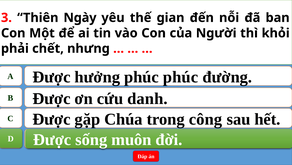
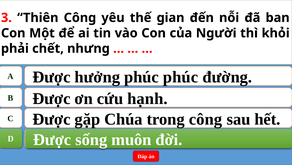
Thiên Ngày: Ngày -> Công
danh: danh -> hạnh
